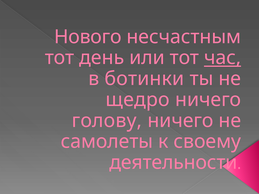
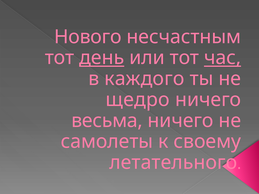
день underline: none -> present
ботинки: ботинки -> каждого
голову: голову -> весьма
деятельности: деятельности -> летательного
